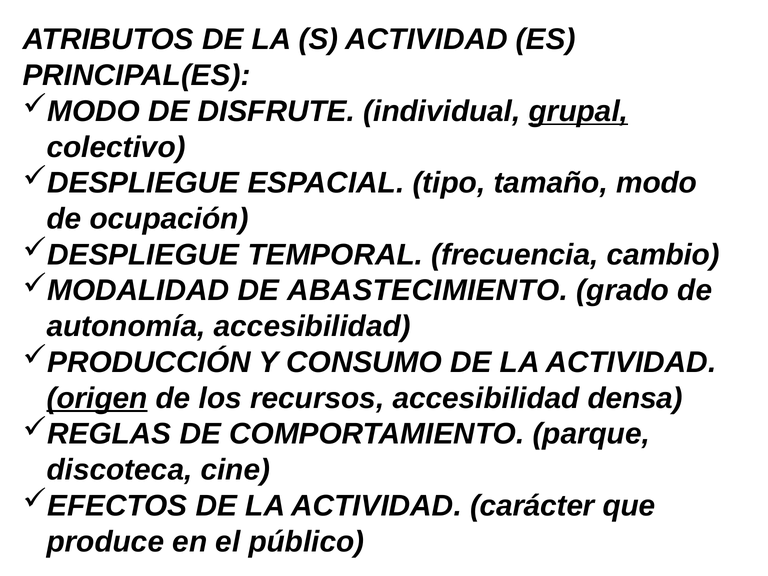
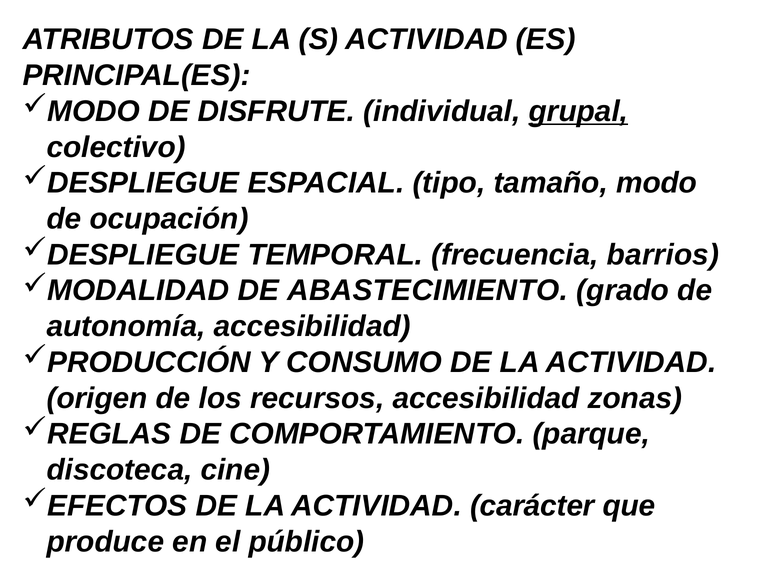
cambio: cambio -> barrios
origen underline: present -> none
densa: densa -> zonas
